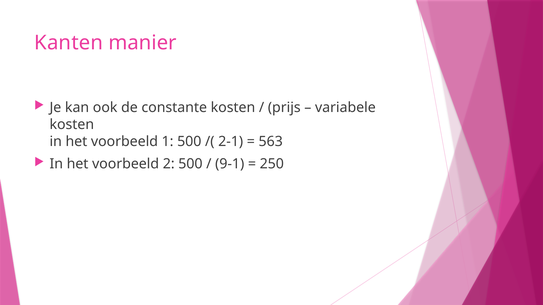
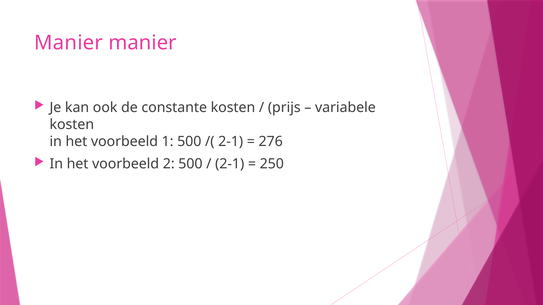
Kanten at (69, 43): Kanten -> Manier
563: 563 -> 276
9-1 at (230, 164): 9-1 -> 2-1
